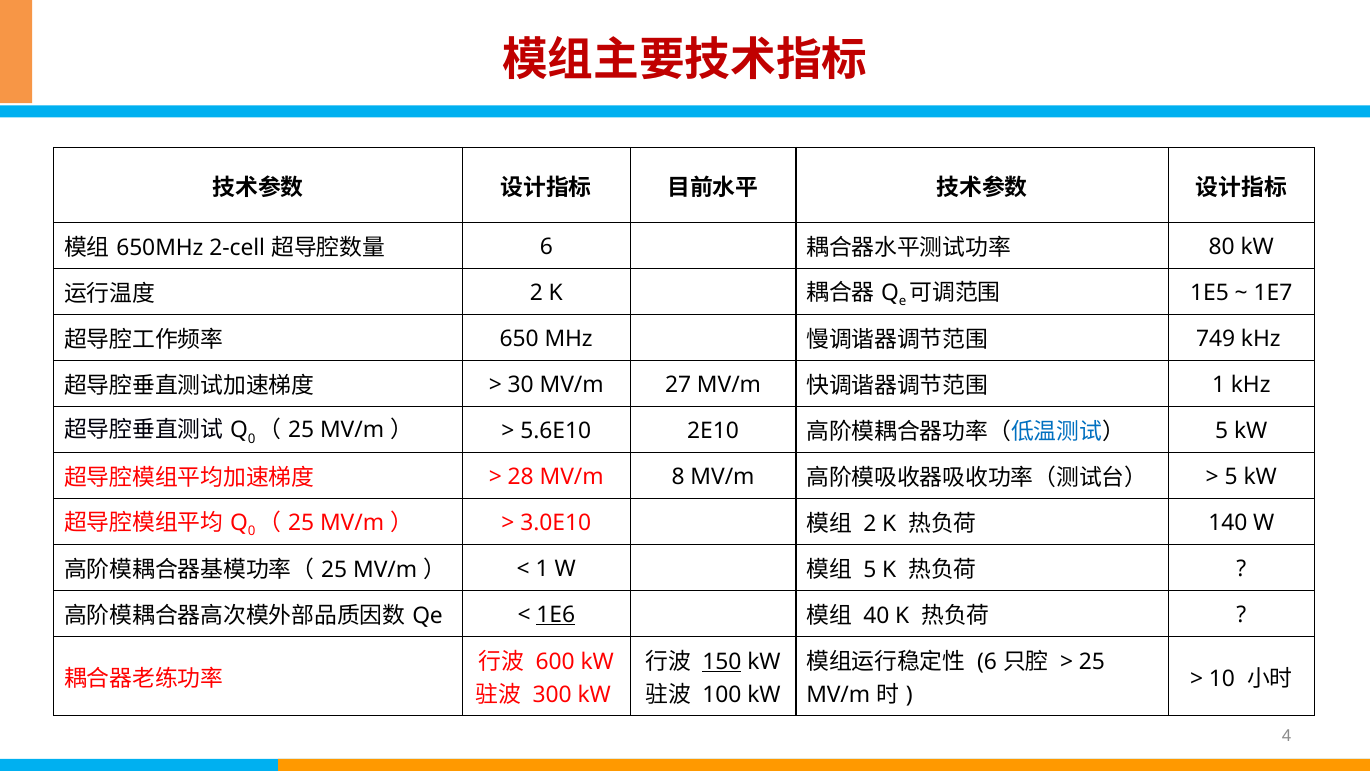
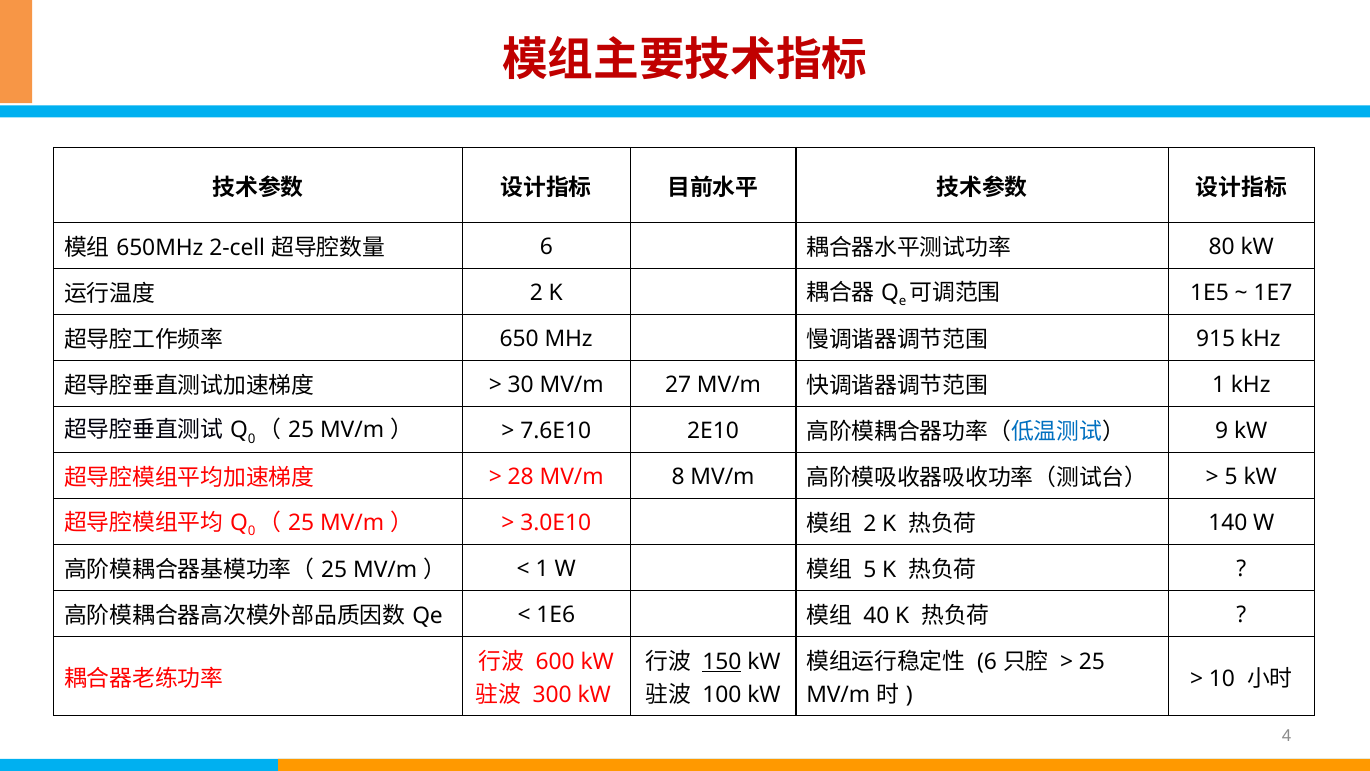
749: 749 -> 915
5.6E10: 5.6E10 -> 7.6E10
5 at (1222, 431): 5 -> 9
1E6 underline: present -> none
